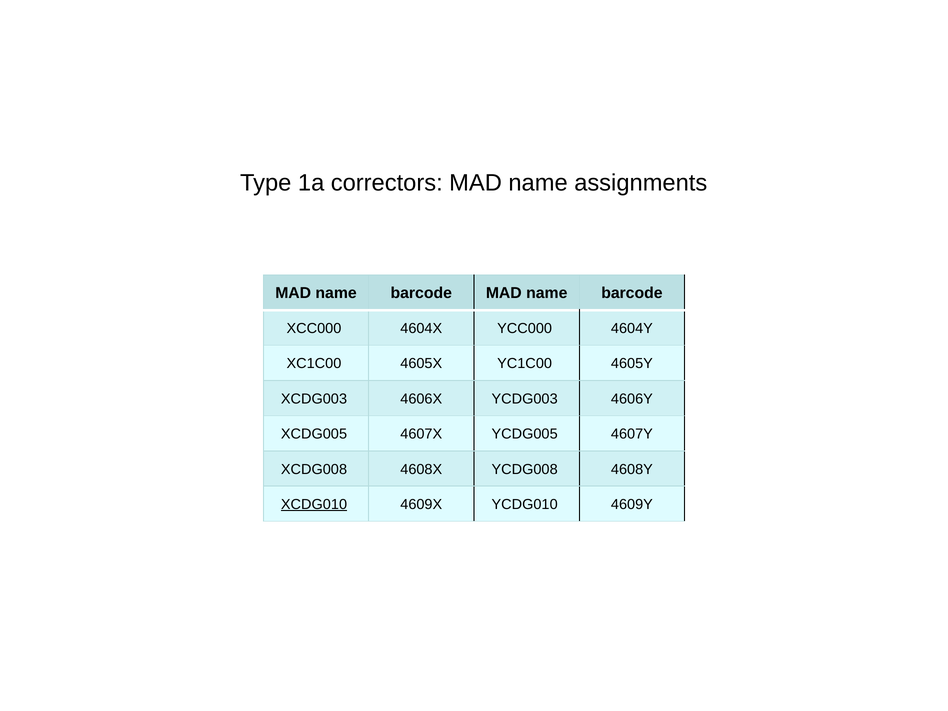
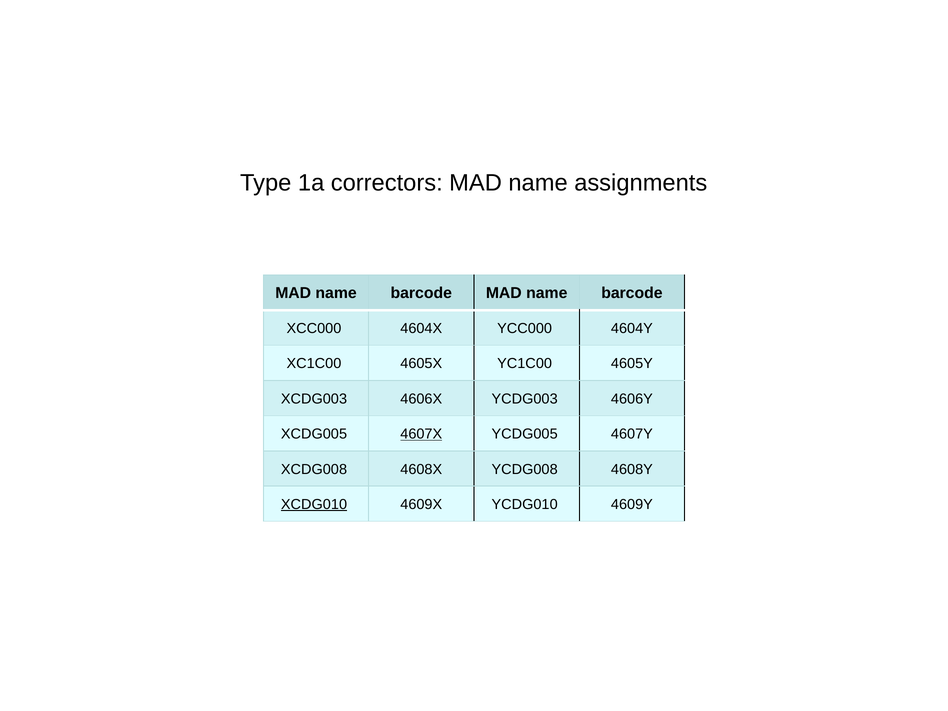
4607X underline: none -> present
